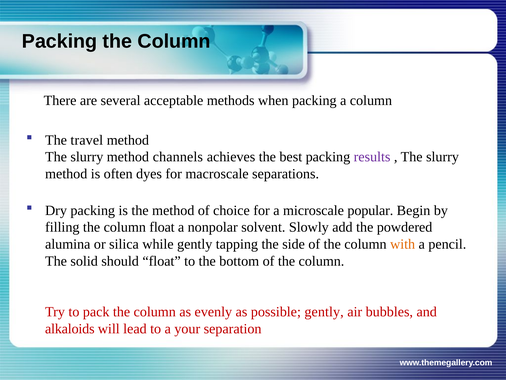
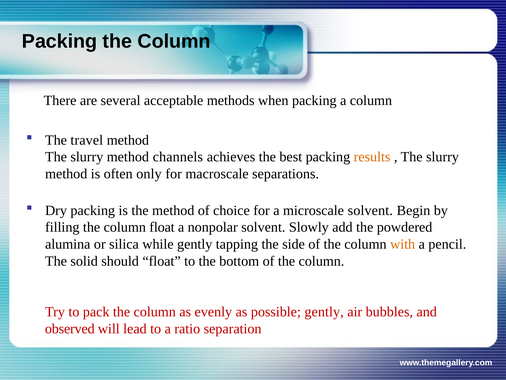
results colour: purple -> orange
dyes: dyes -> only
microscale popular: popular -> solvent
alkaloids: alkaloids -> observed
your: your -> ratio
